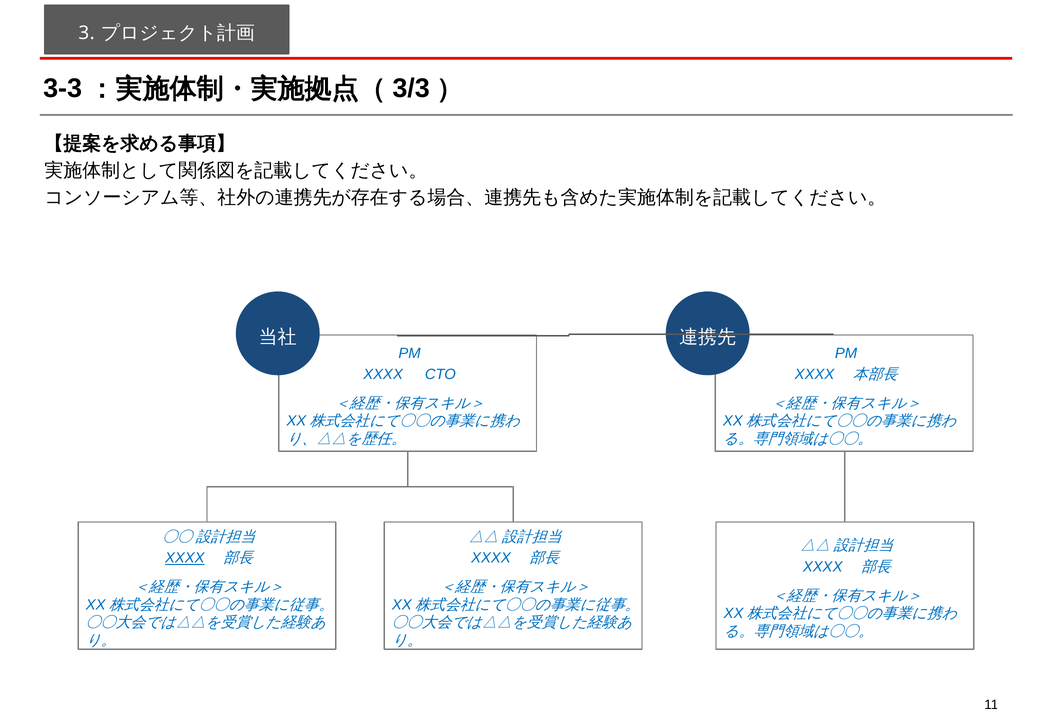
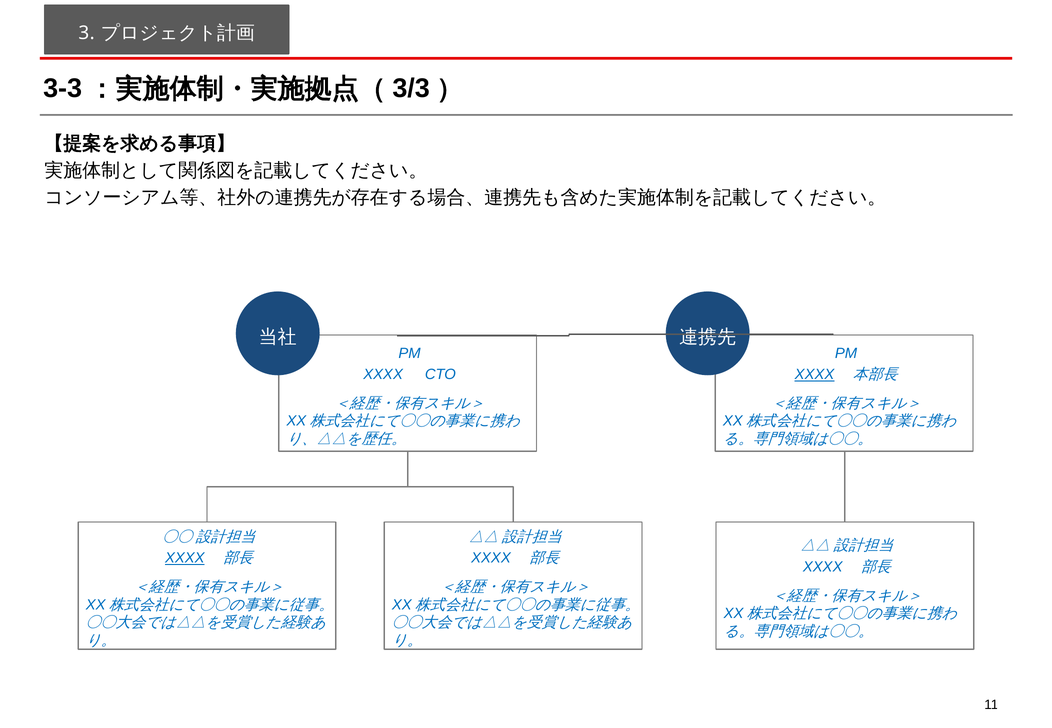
XXXX at (815, 375) underline: none -> present
